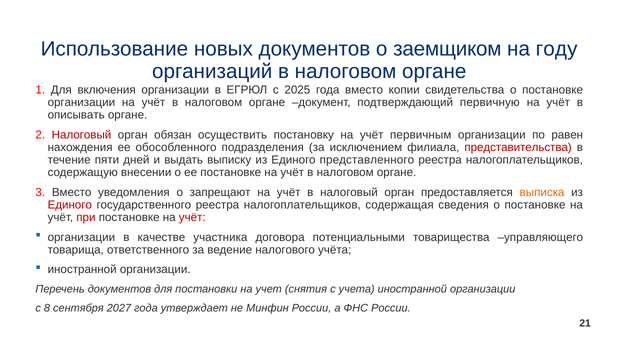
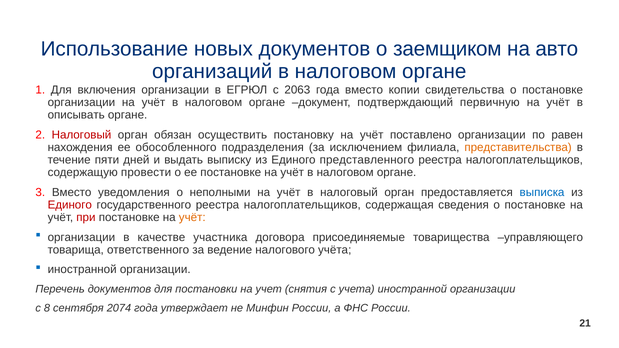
году: году -> авто
2025: 2025 -> 2063
первичным: первичным -> поставлено
представительства colour: red -> orange
внесении: внесении -> провести
запрещают: запрещают -> неполными
выписка colour: orange -> blue
учёт at (192, 217) colour: red -> orange
потенциальными: потенциальными -> присоединяемые
2027: 2027 -> 2074
